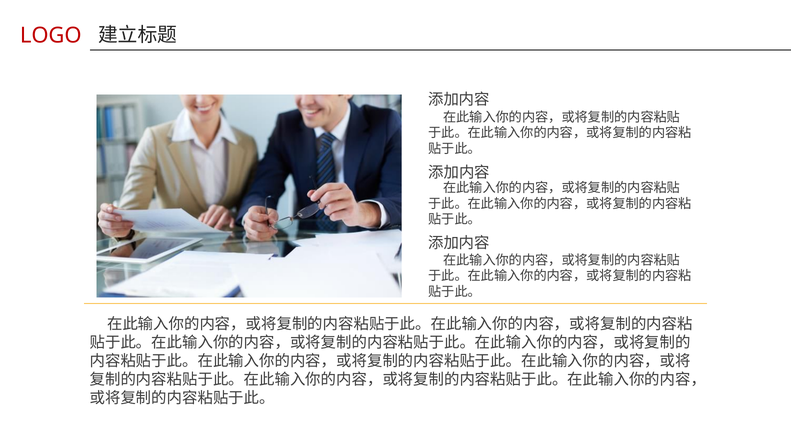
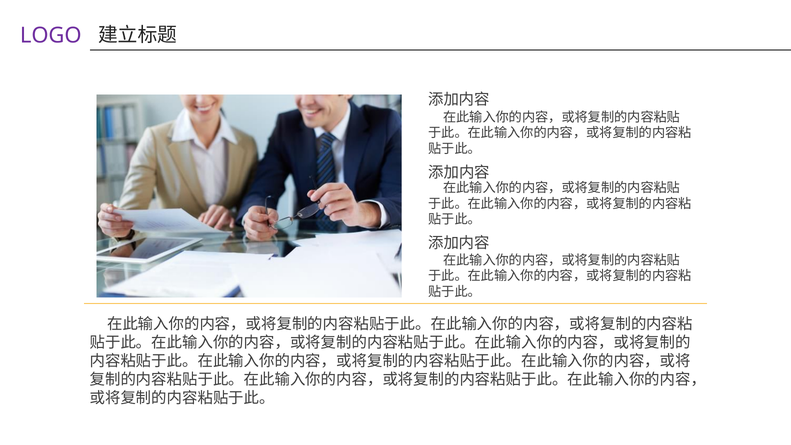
LOGO colour: red -> purple
